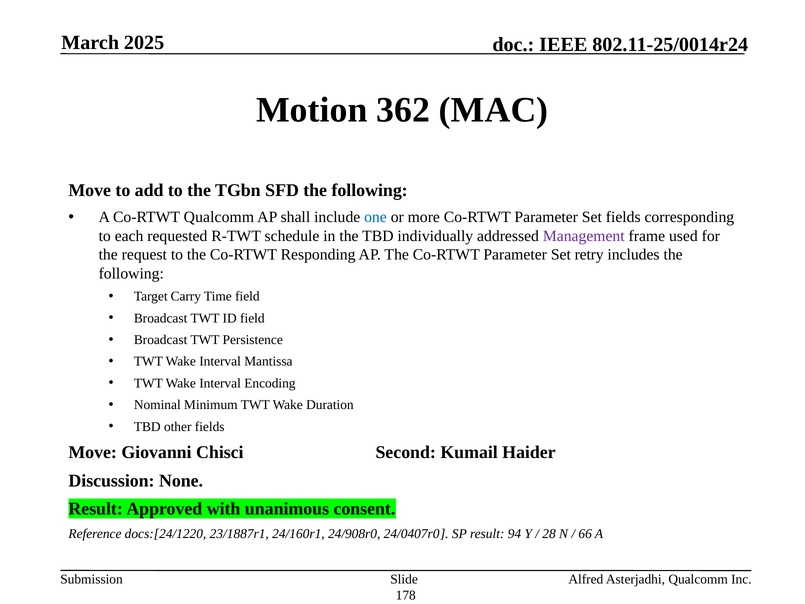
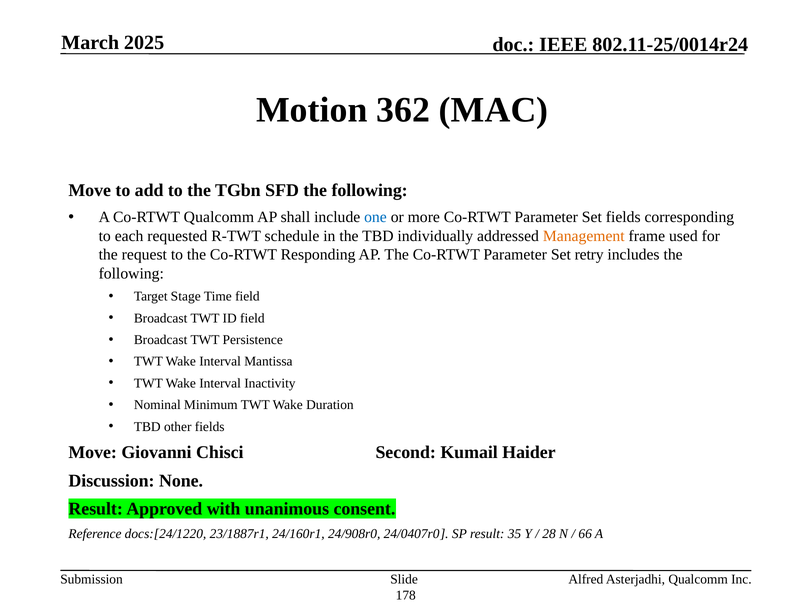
Management colour: purple -> orange
Carry: Carry -> Stage
Encoding: Encoding -> Inactivity
94: 94 -> 35
